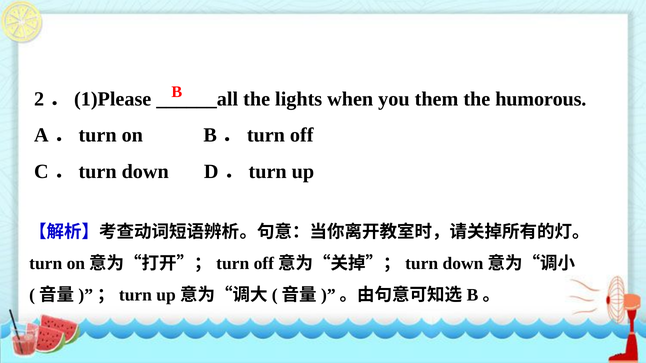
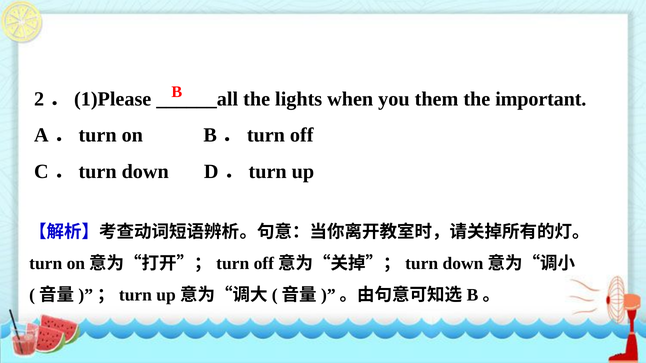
humorous: humorous -> important
